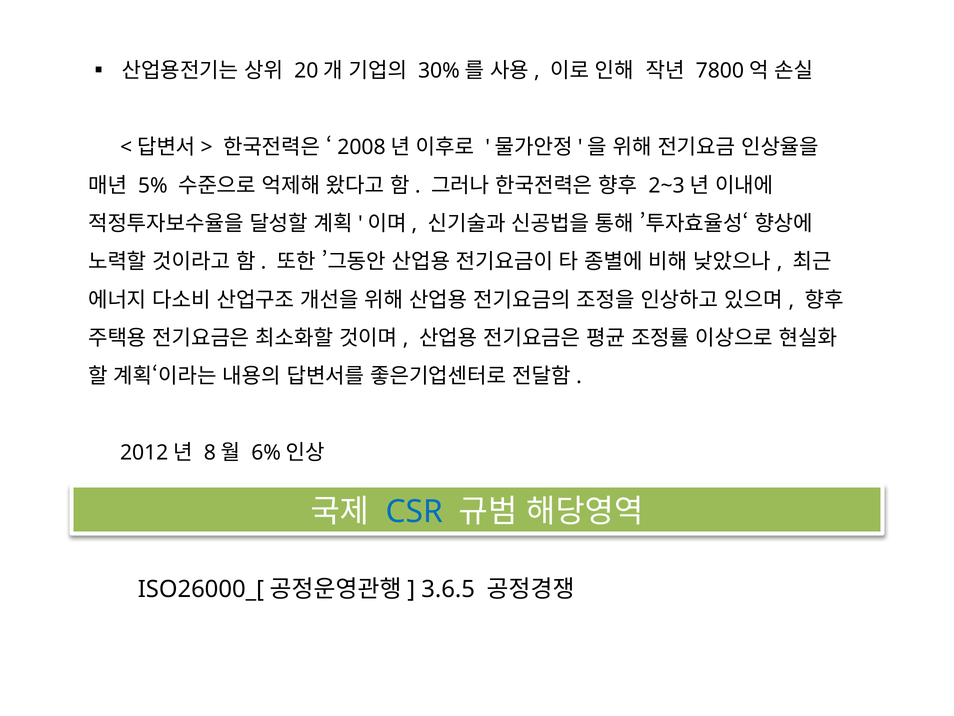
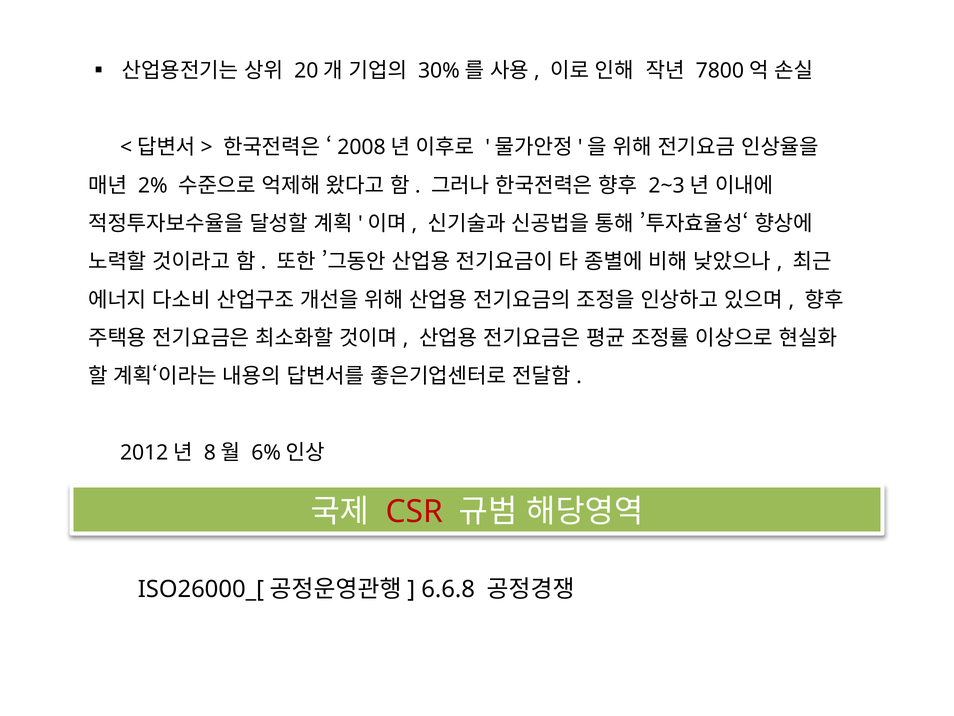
5%: 5% -> 2%
CSR colour: blue -> red
3.6.5: 3.6.5 -> 6.6.8
